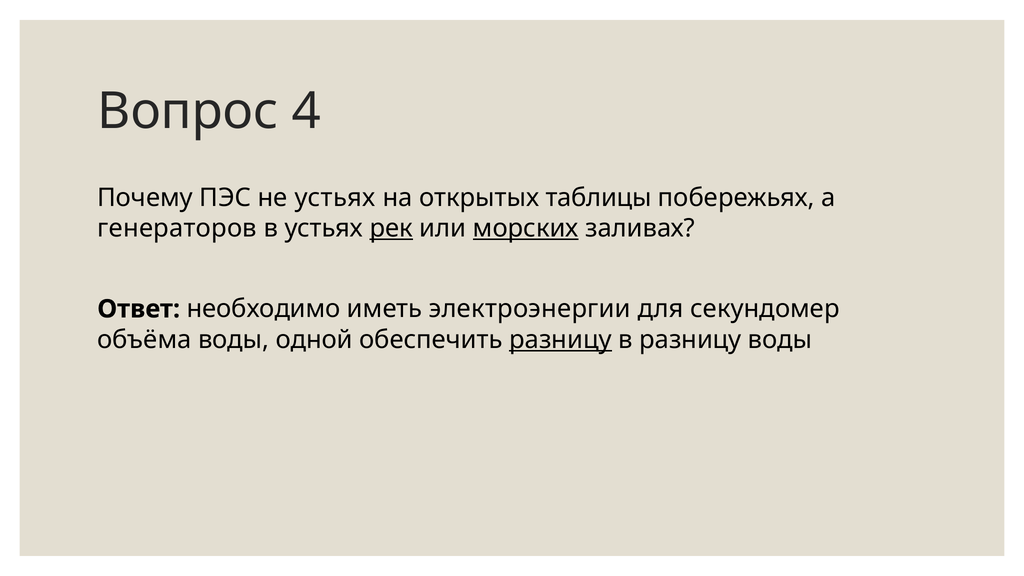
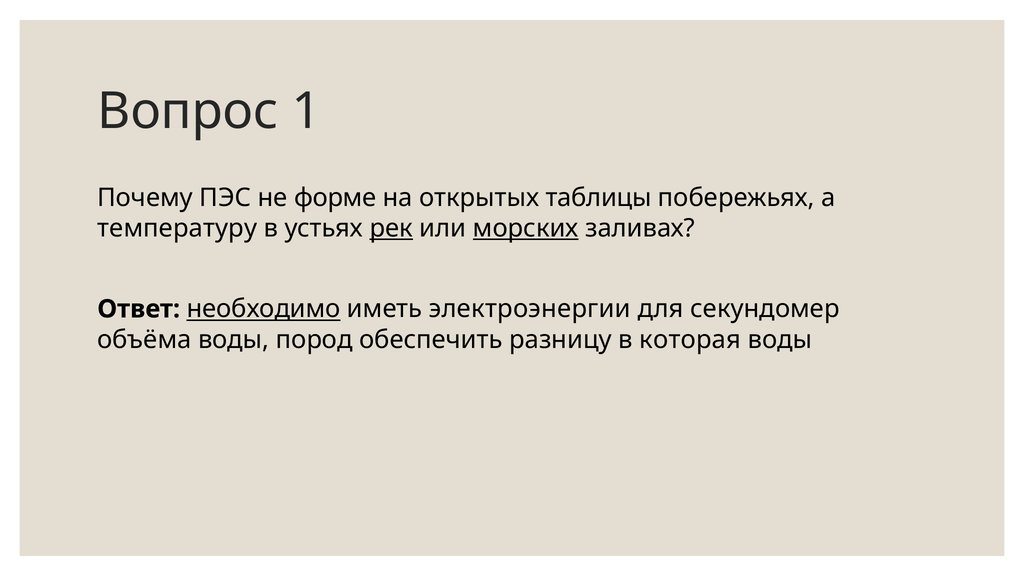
4: 4 -> 1
не устьях: устьях -> форме
генераторов: генераторов -> температуру
необходимо underline: none -> present
одной: одной -> пород
разницу at (561, 340) underline: present -> none
в разницу: разницу -> которая
